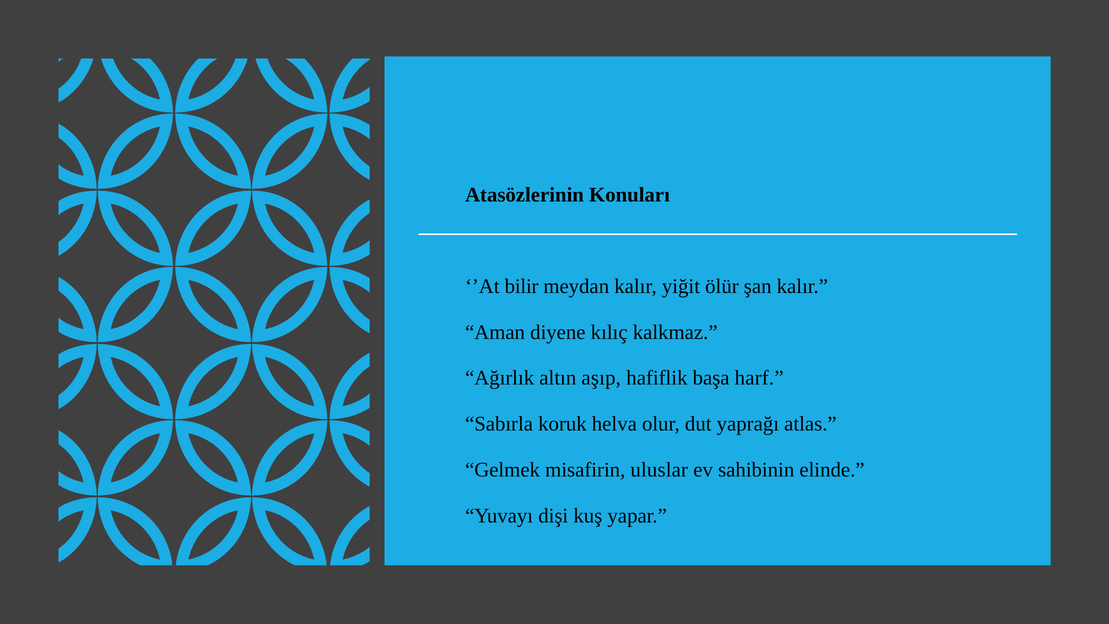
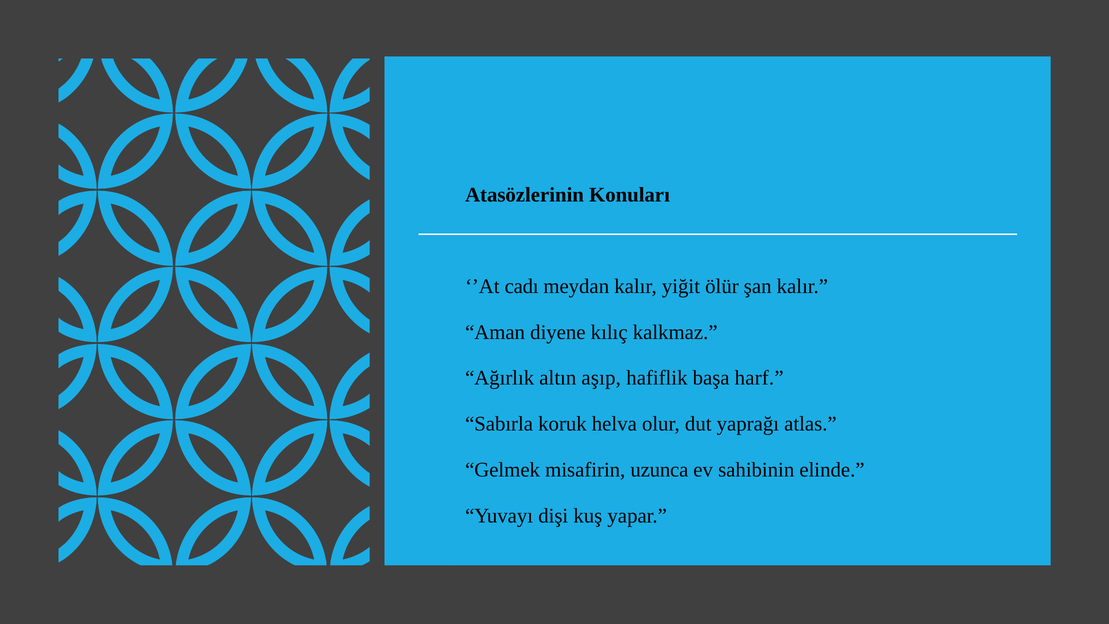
bilir: bilir -> cadı
uluslar: uluslar -> uzunca
